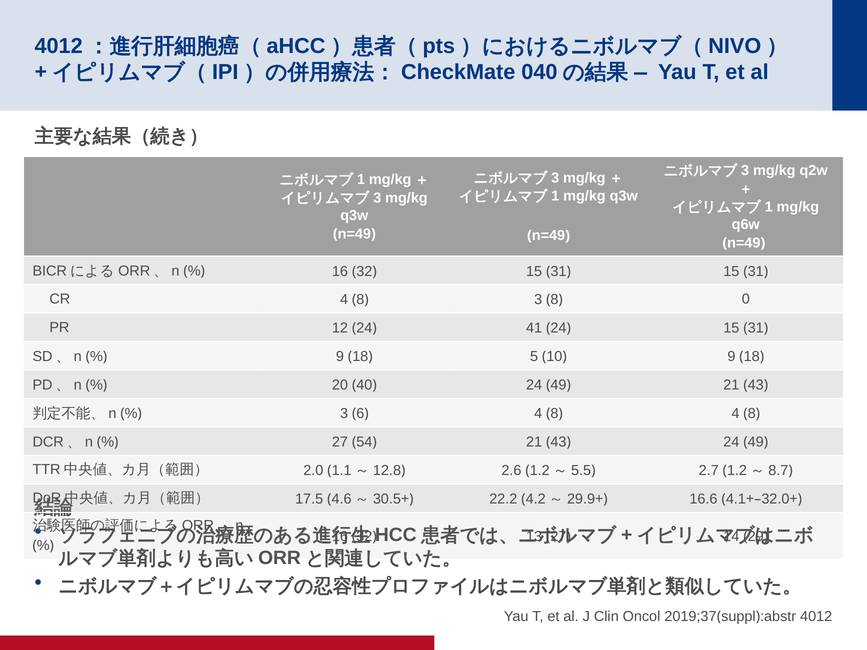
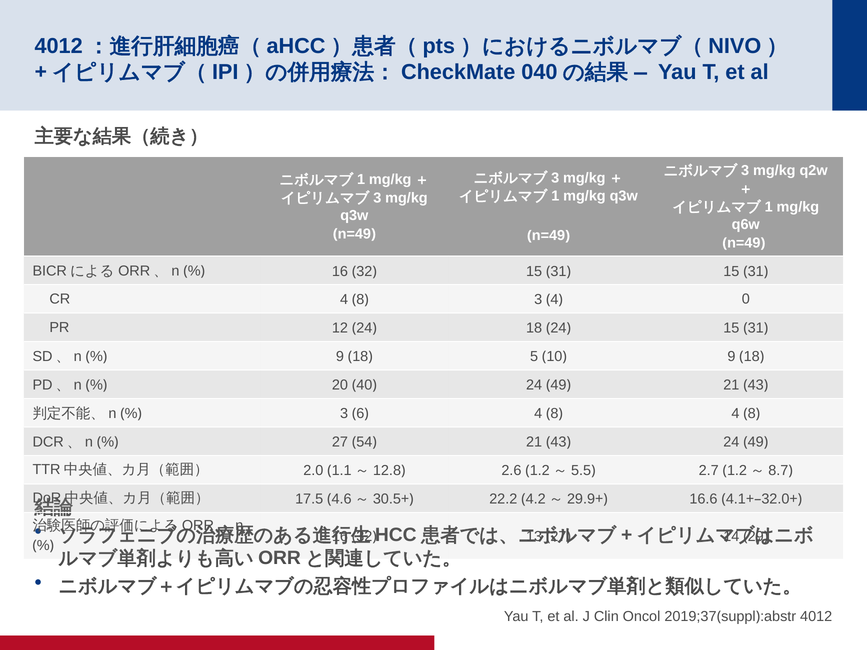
8 at (554, 300): 8 -> 4
41 at (534, 328): 41 -> 18
